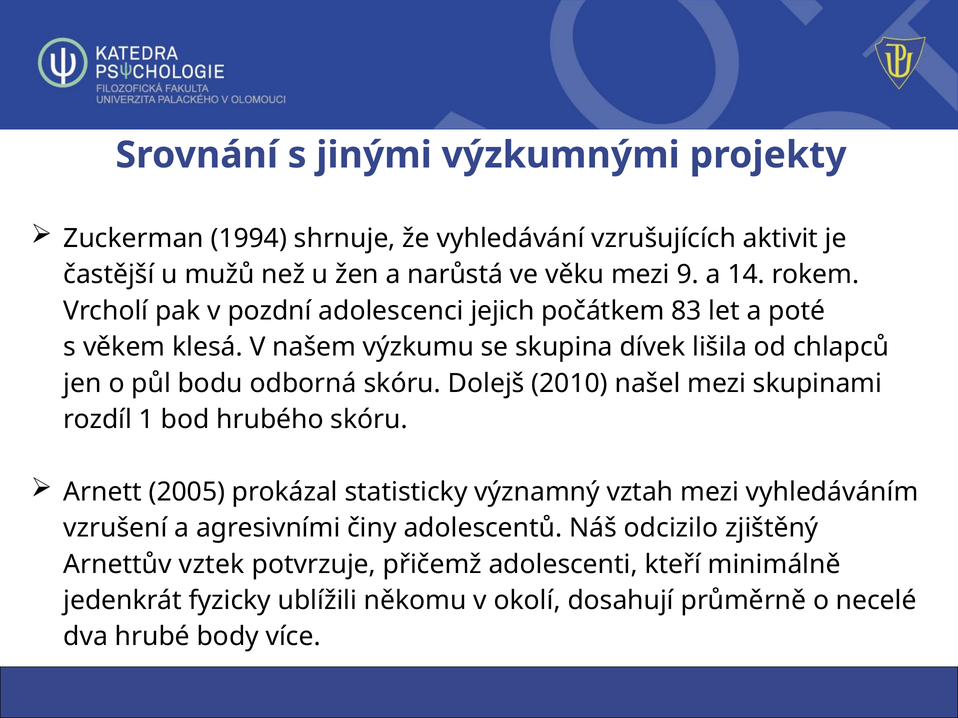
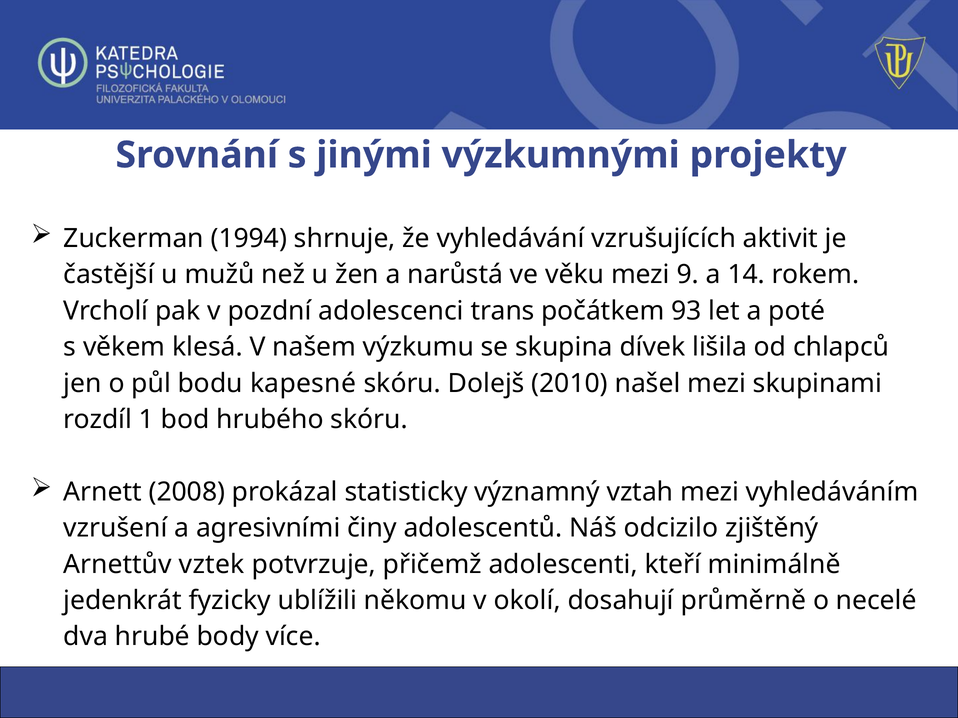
jejich: jejich -> trans
83: 83 -> 93
odborná: odborná -> kapesné
2005: 2005 -> 2008
